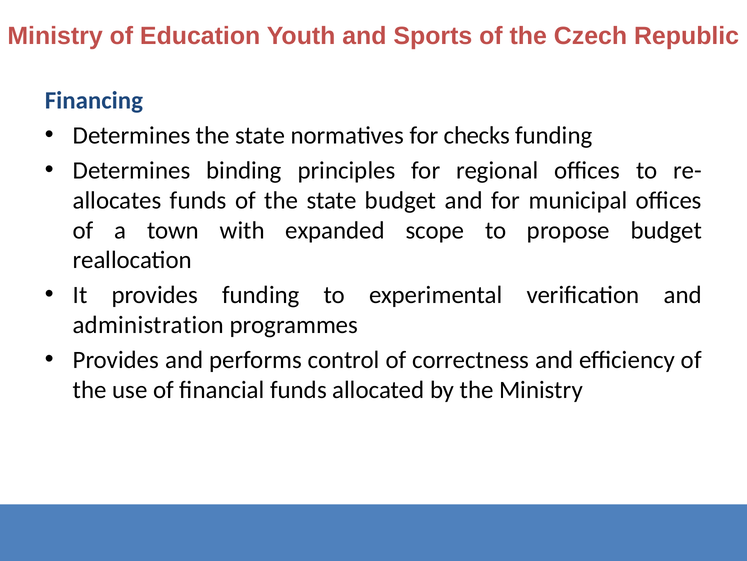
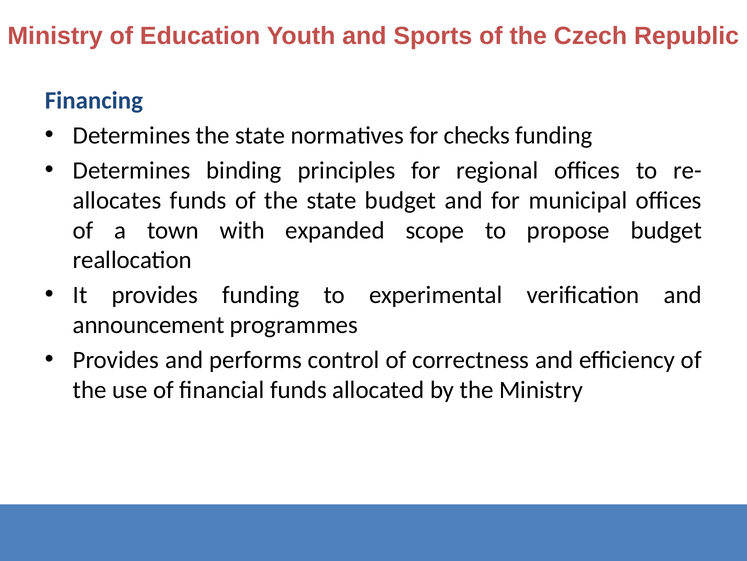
administration: administration -> announcement
